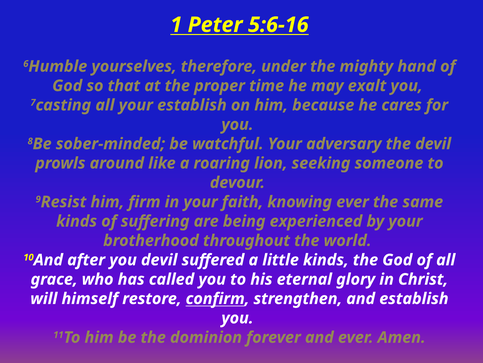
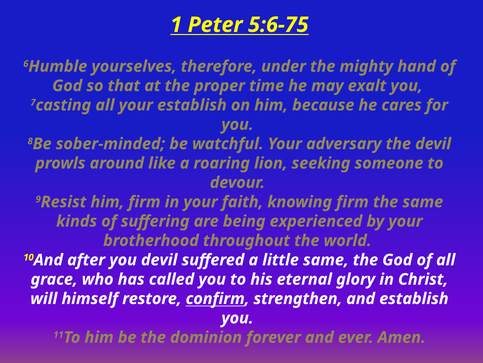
5:6-16: 5:6-16 -> 5:6-75
knowing ever: ever -> firm
little kinds: kinds -> same
